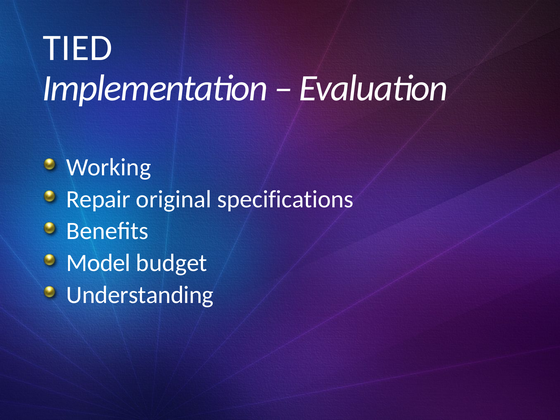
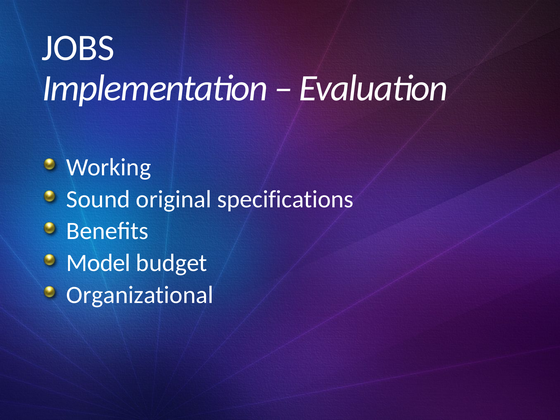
TIED: TIED -> JOBS
Repair: Repair -> Sound
Understanding: Understanding -> Organizational
